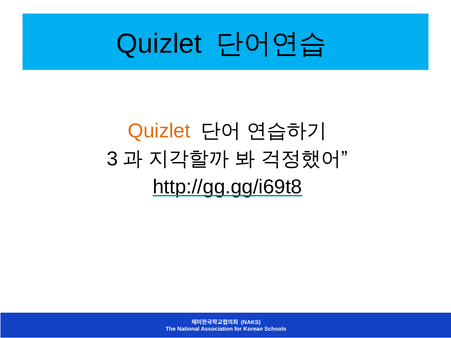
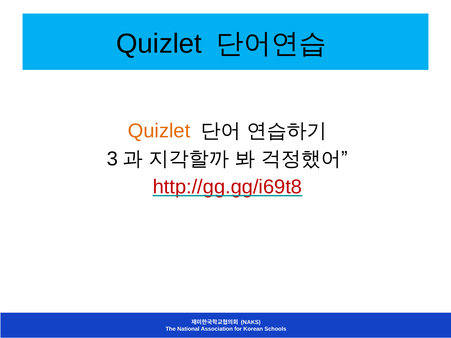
http://gg.gg/i69t8 colour: black -> red
